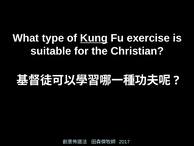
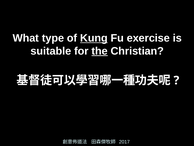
the underline: none -> present
